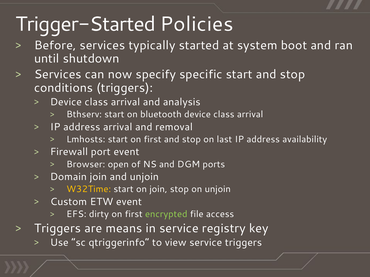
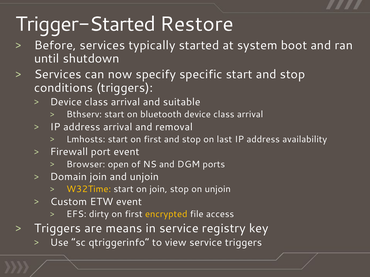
Policies: Policies -> Restore
analysis: analysis -> suitable
encrypted colour: light green -> yellow
